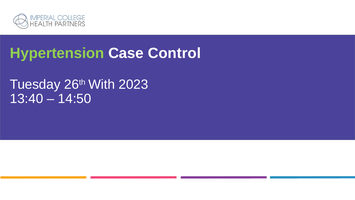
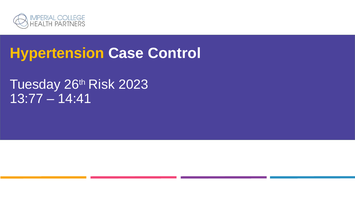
Hypertension colour: light green -> yellow
With: With -> Risk
13:40: 13:40 -> 13:77
14:50: 14:50 -> 14:41
